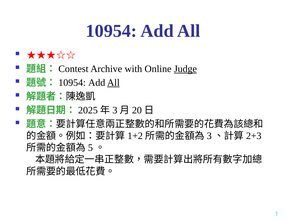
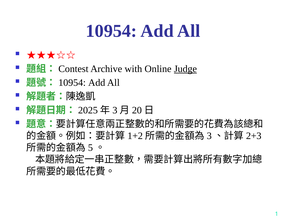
All at (113, 83) underline: present -> none
